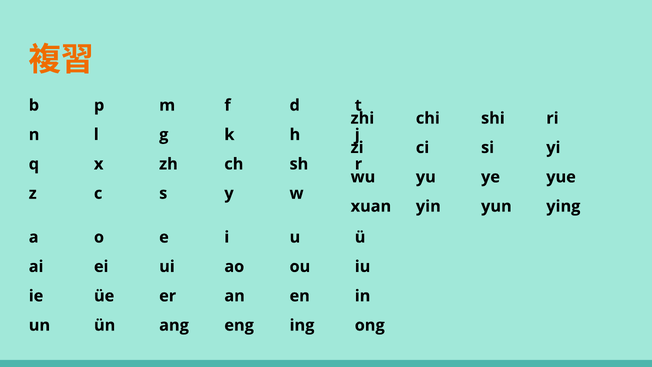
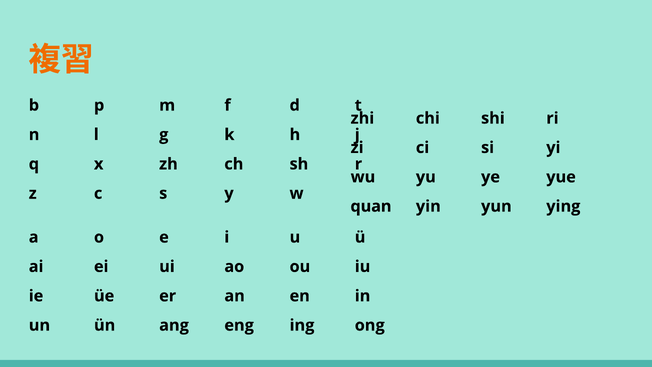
xuan: xuan -> quan
